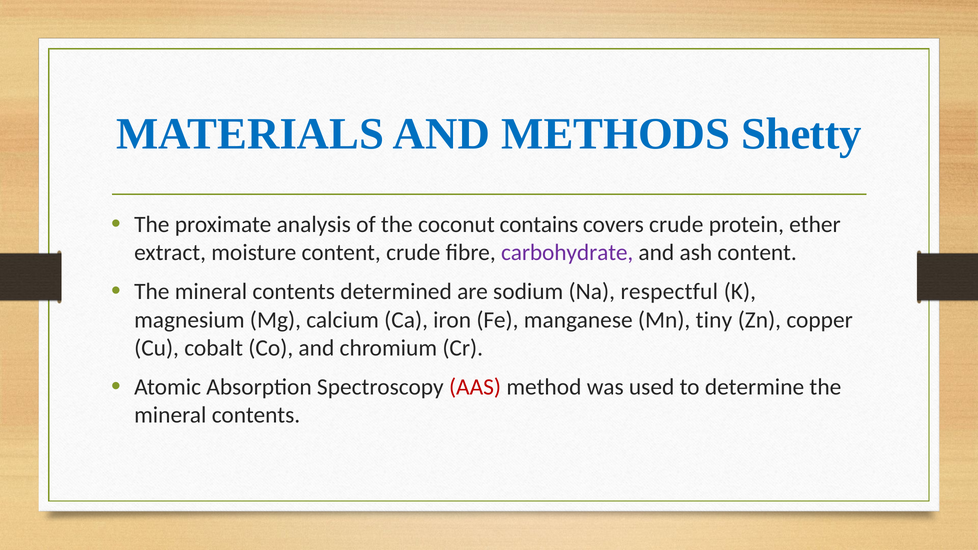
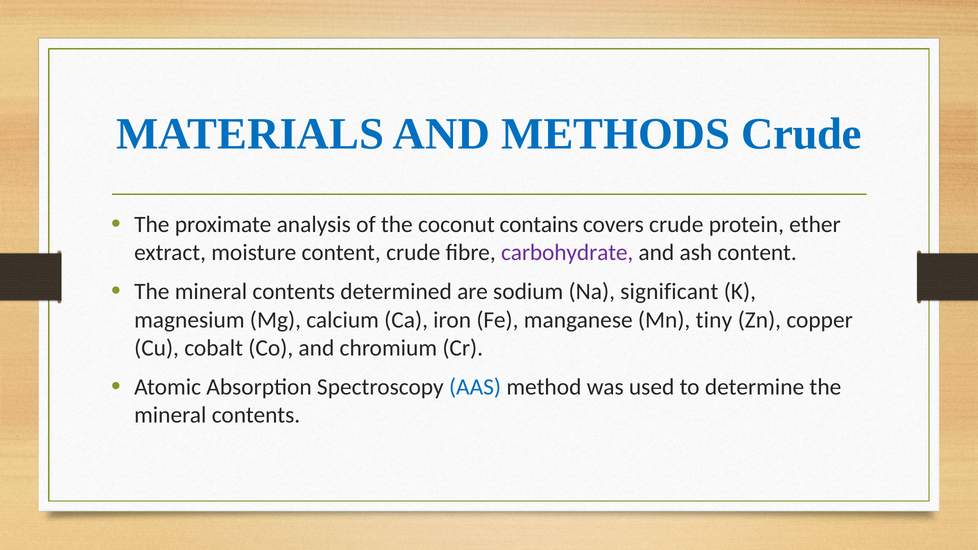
METHODS Shetty: Shetty -> Crude
respectful: respectful -> significant
AAS colour: red -> blue
